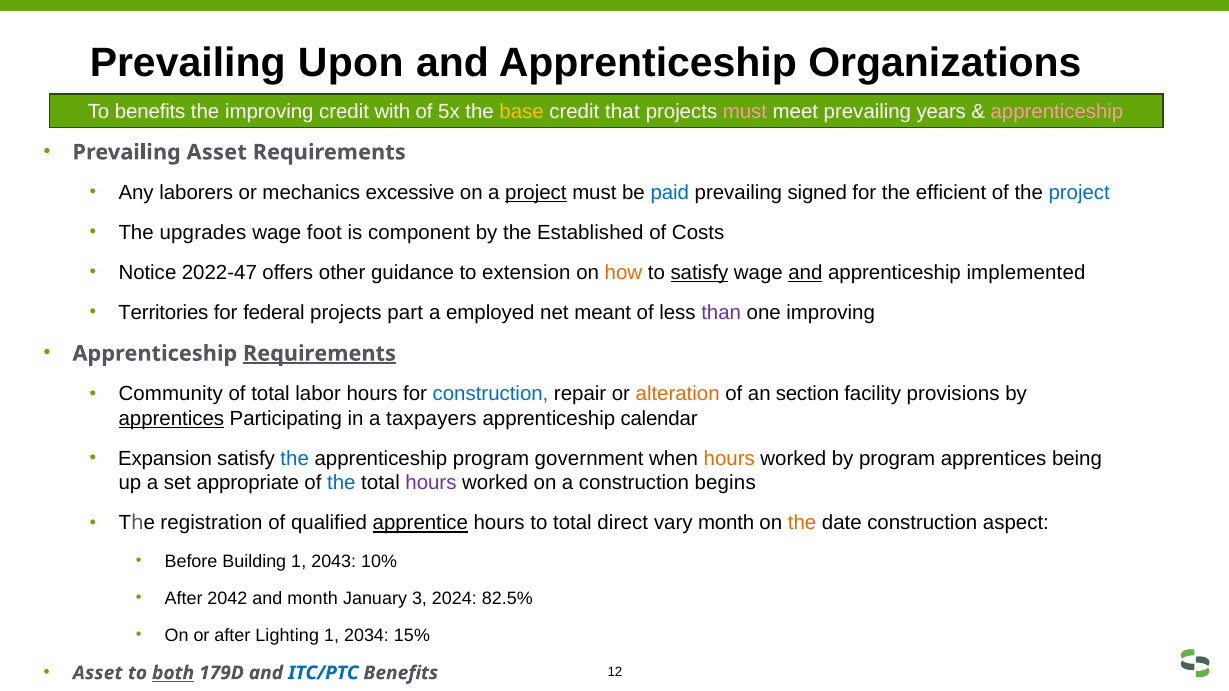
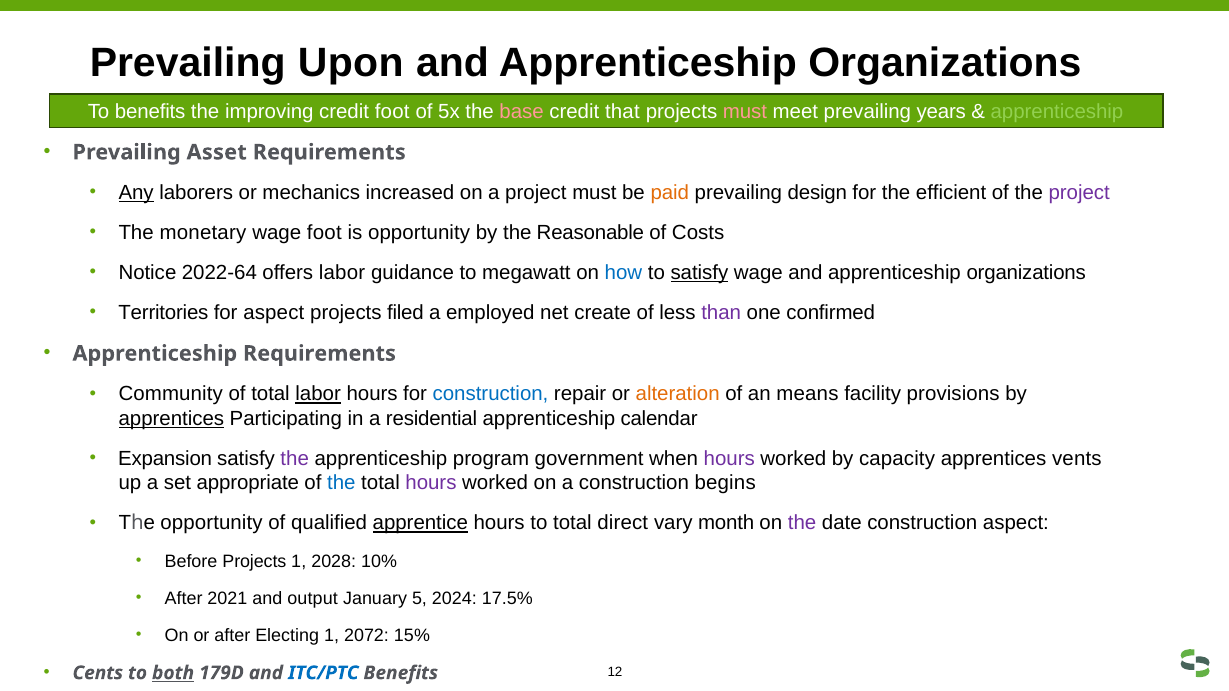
credit with: with -> foot
base colour: yellow -> pink
apprenticeship at (1057, 112) colour: pink -> light green
Any underline: none -> present
excessive: excessive -> increased
project at (536, 193) underline: present -> none
paid colour: blue -> orange
signed: signed -> design
project at (1079, 193) colour: blue -> purple
upgrades: upgrades -> monetary
is component: component -> opportunity
Established: Established -> Reasonable
2022-47: 2022-47 -> 2022-64
offers other: other -> labor
extension: extension -> megawatt
how colour: orange -> blue
and at (805, 273) underline: present -> none
implemented at (1026, 273): implemented -> organizations
for federal: federal -> aspect
part: part -> filed
meant: meant -> create
one improving: improving -> confirmed
Requirements at (319, 354) underline: present -> none
labor at (318, 394) underline: none -> present
section: section -> means
taxpayers: taxpayers -> residential
the at (295, 459) colour: blue -> purple
hours at (729, 459) colour: orange -> purple
by program: program -> capacity
being: being -> vents
registration at (212, 523): registration -> opportunity
the at (802, 523) colour: orange -> purple
Before Building: Building -> Projects
2043: 2043 -> 2028
2042: 2042 -> 2021
and month: month -> output
3: 3 -> 5
82.5%: 82.5% -> 17.5%
Lighting: Lighting -> Electing
2034: 2034 -> 2072
Asset at (98, 673): Asset -> Cents
